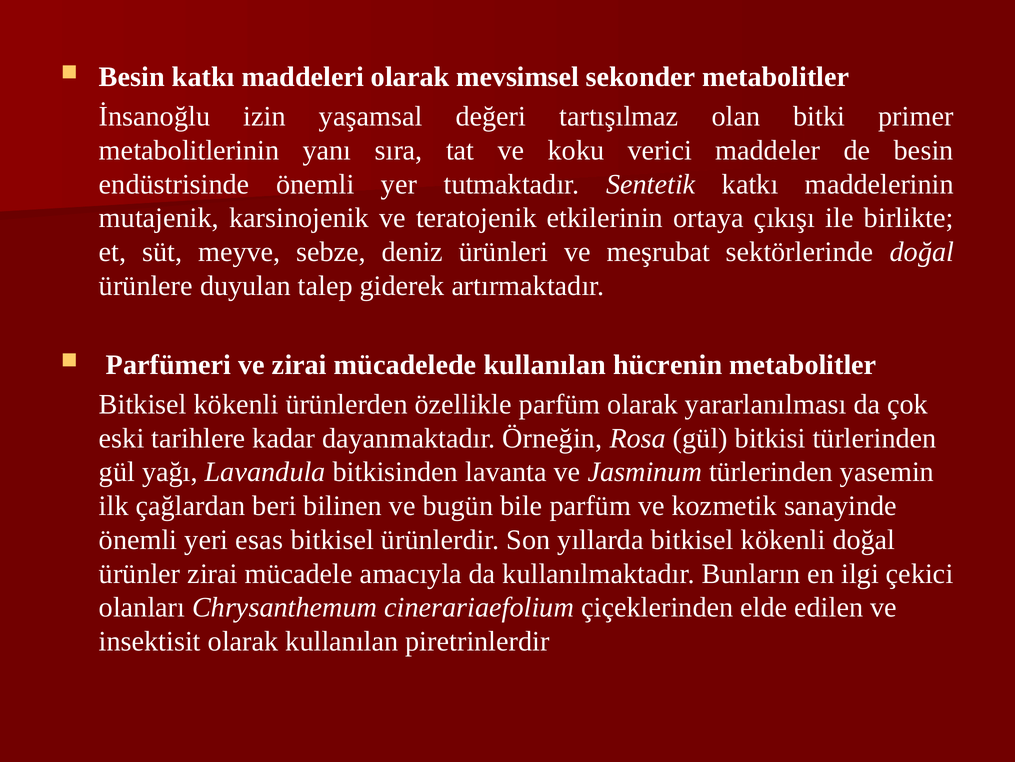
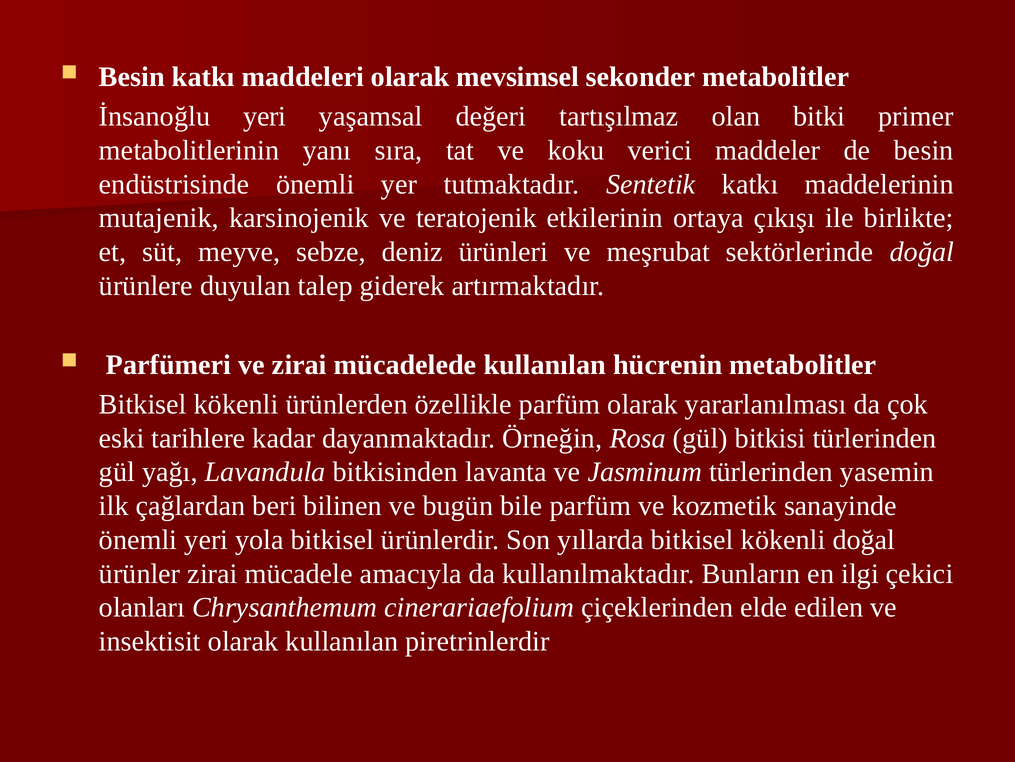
İnsanoğlu izin: izin -> yeri
esas: esas -> yola
